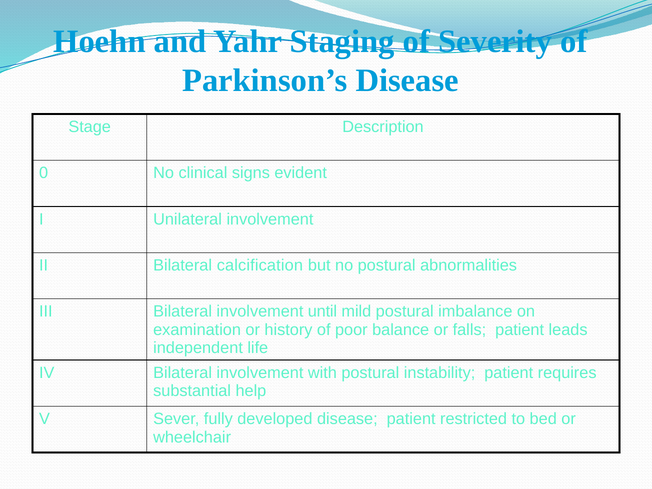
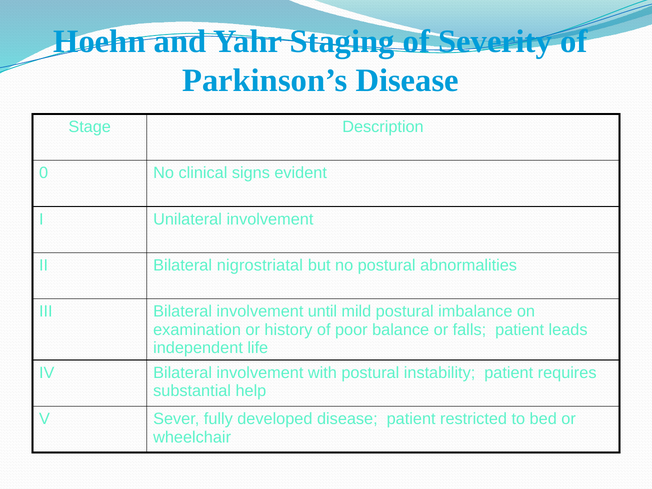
calcification: calcification -> nigrostriatal
